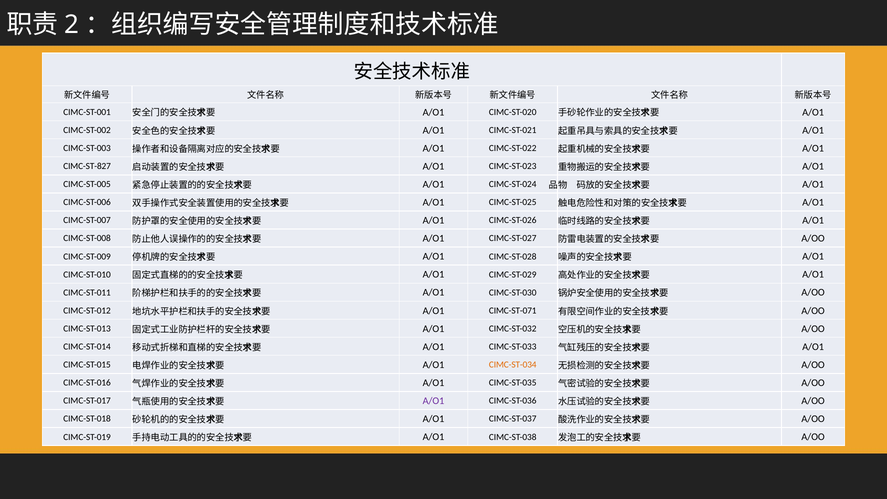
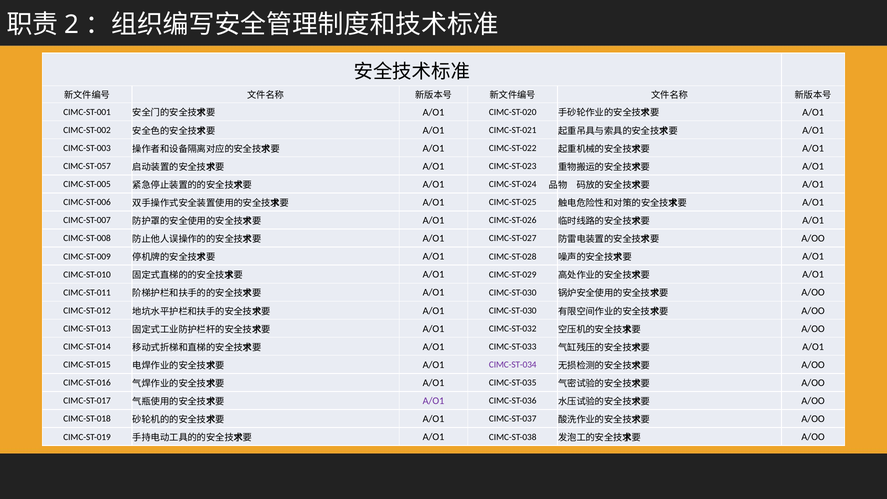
CIMC-ST-827: CIMC-ST-827 -> CIMC-ST-057
CIMC-ST-071 at (513, 311): CIMC-ST-071 -> CIMC-ST-030
CIMC-ST-034 colour: orange -> purple
